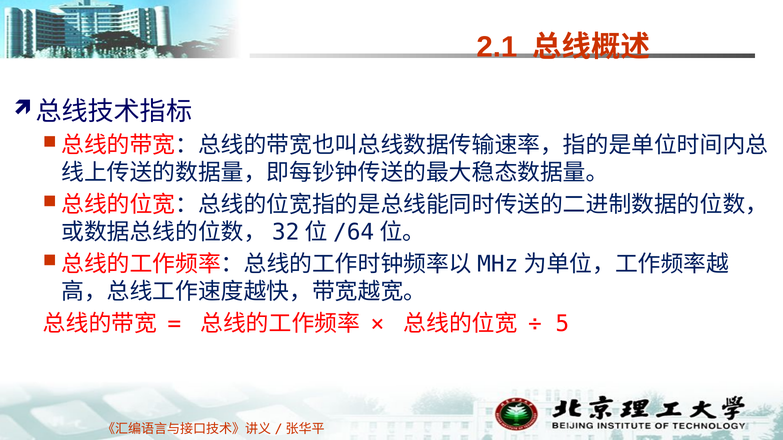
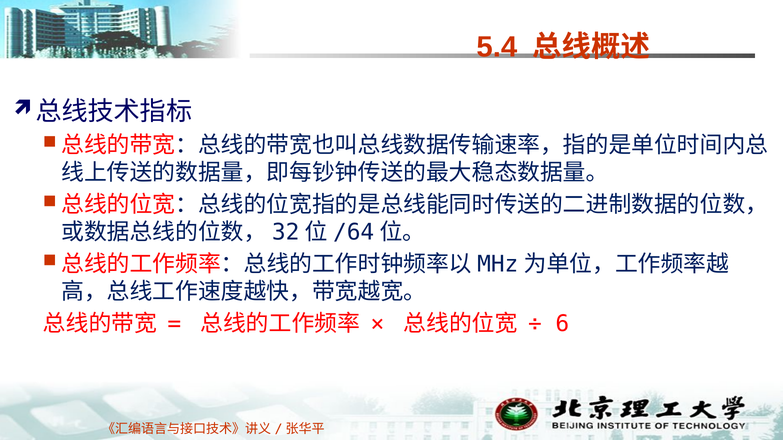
2.1: 2.1 -> 5.4
5: 5 -> 6
